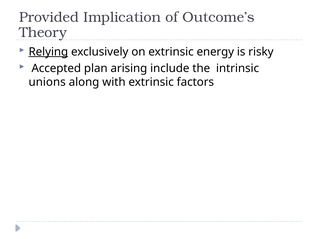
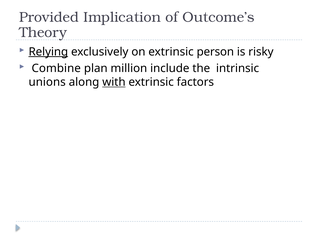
energy: energy -> person
Accepted: Accepted -> Combine
arising: arising -> million
with underline: none -> present
